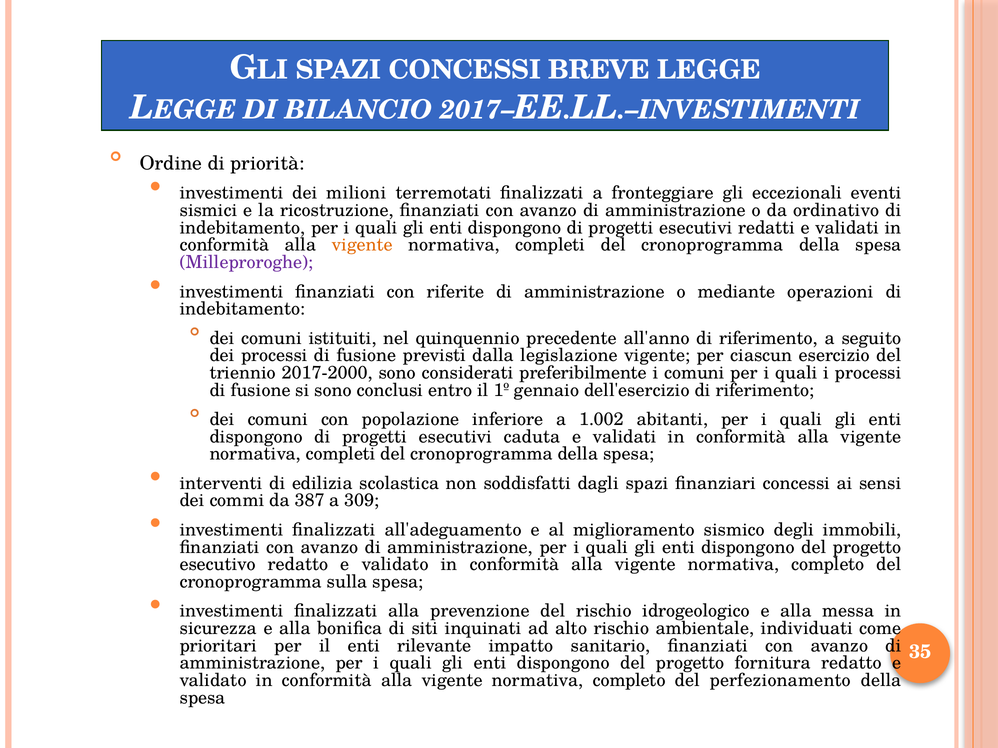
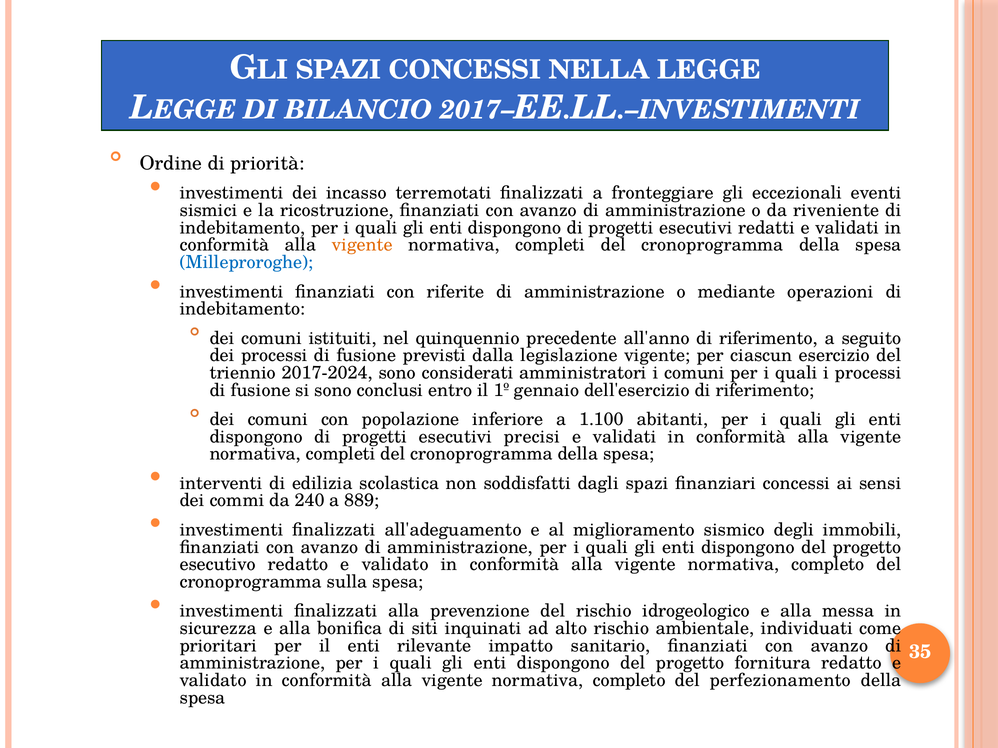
BREVE: BREVE -> NELLA
milioni: milioni -> incasso
ordinativo: ordinativo -> riveniente
Milleproroghe colour: purple -> blue
2017-2000: 2017-2000 -> 2017-2024
preferibilmente: preferibilmente -> amministratori
1.002: 1.002 -> 1.100
caduta: caduta -> precisi
387: 387 -> 240
309: 309 -> 889
